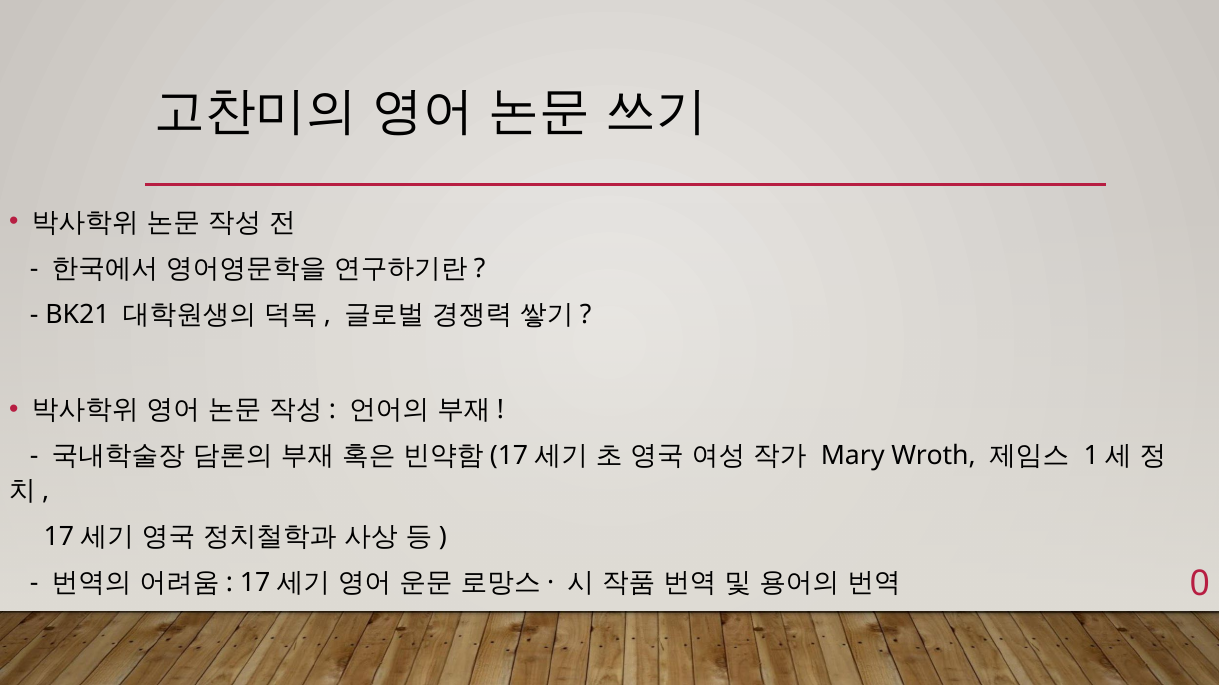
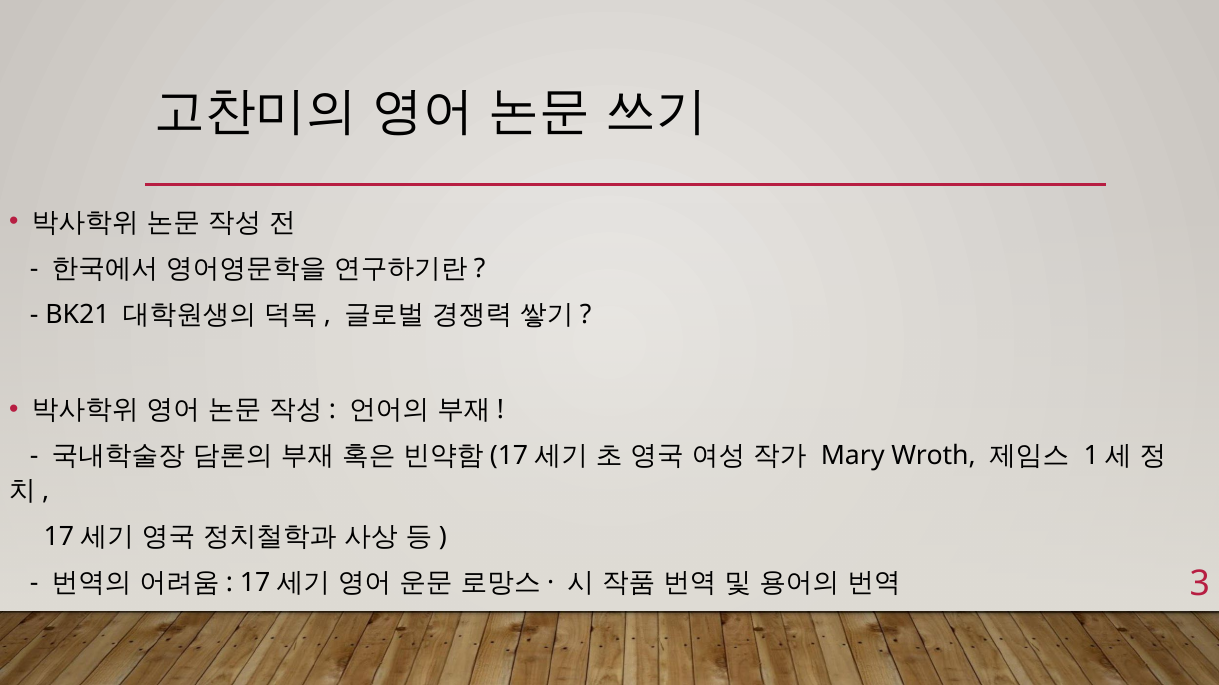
0: 0 -> 3
